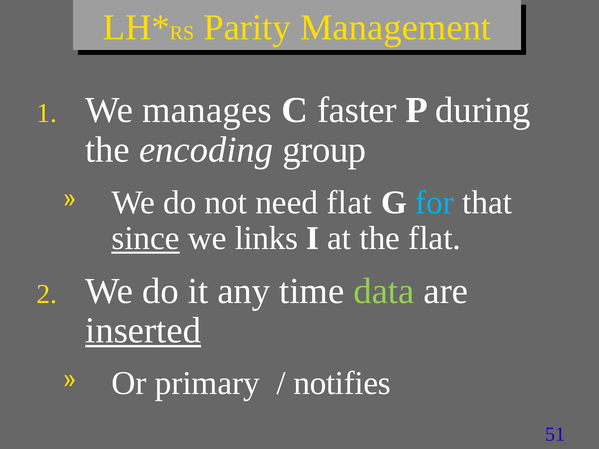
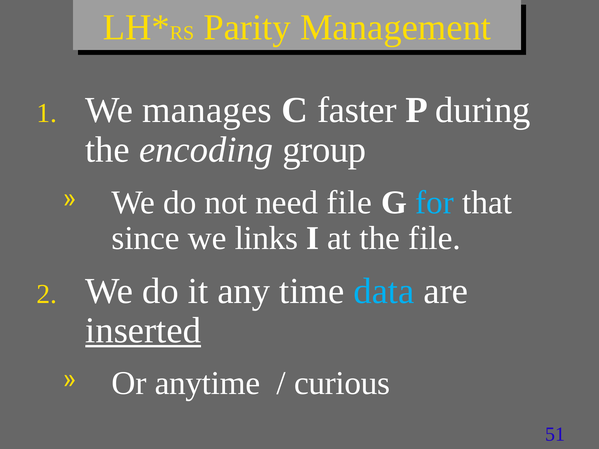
need flat: flat -> file
since underline: present -> none
the flat: flat -> file
data colour: light green -> light blue
primary: primary -> anytime
notifies: notifies -> curious
